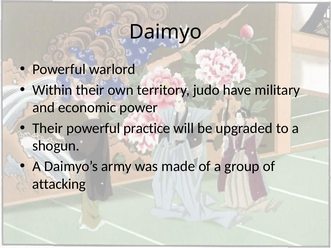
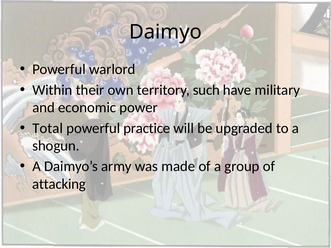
judo: judo -> such
Their at (48, 128): Their -> Total
